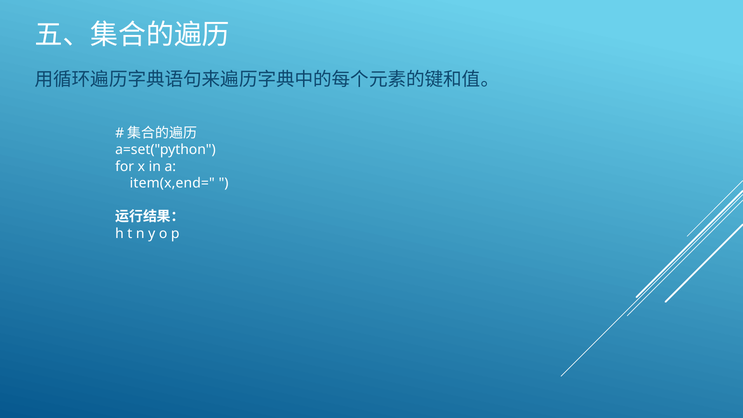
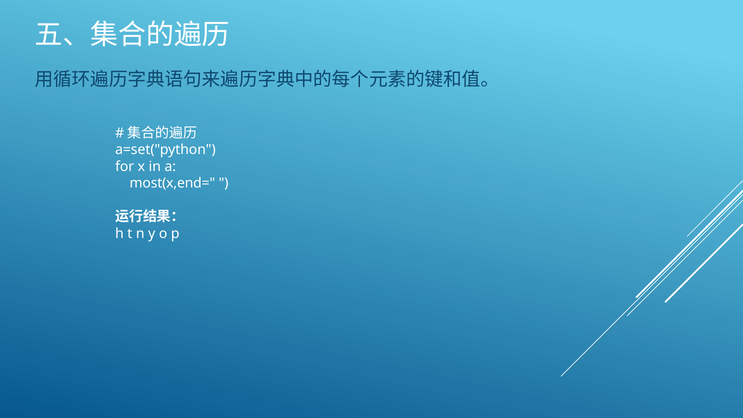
item(x,end=: item(x,end= -> most(x,end=
